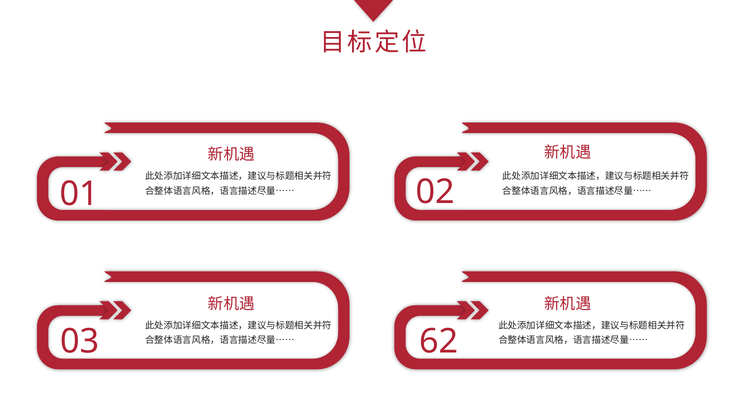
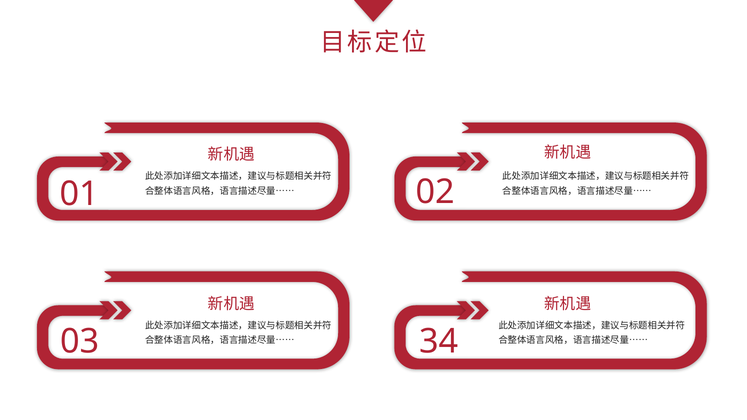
62: 62 -> 34
